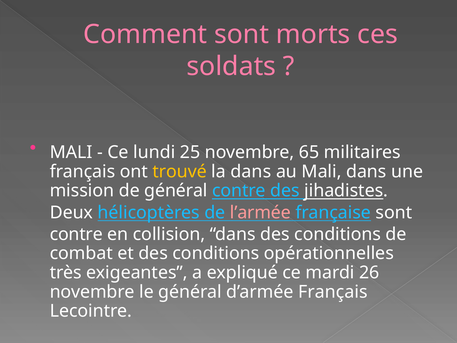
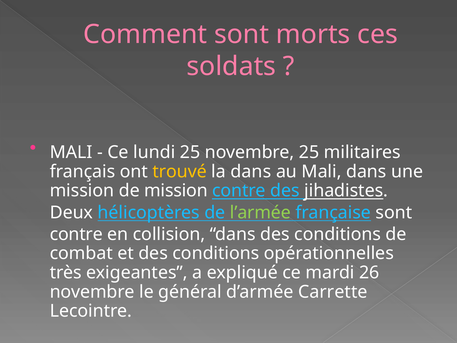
novembre 65: 65 -> 25
de général: général -> mission
l’armée colour: pink -> light green
d’armée Français: Français -> Carrette
